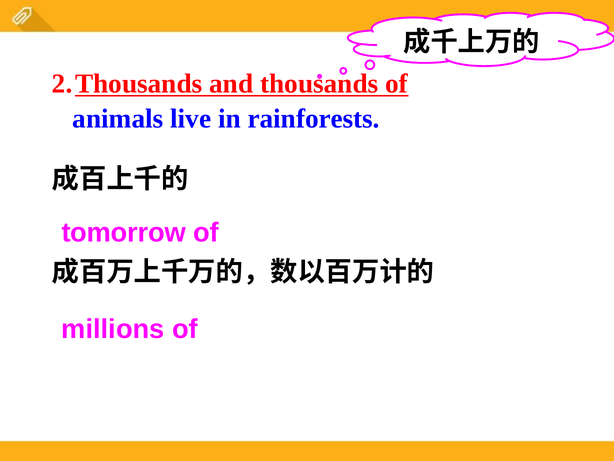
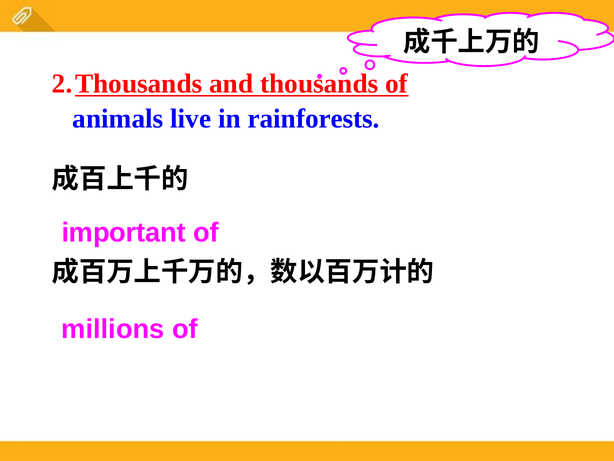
tomorrow: tomorrow -> important
